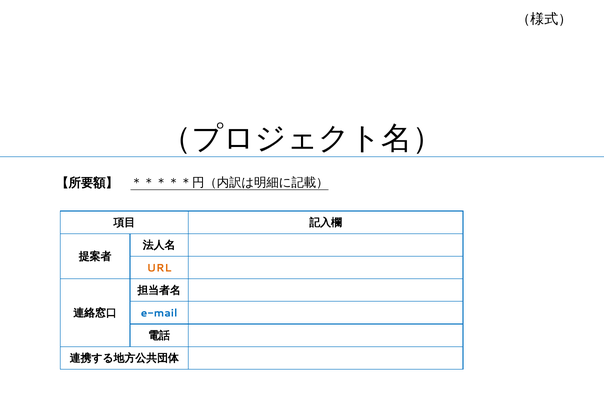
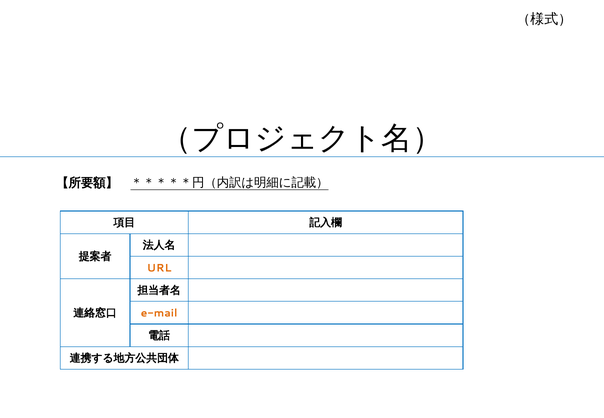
e-mail colour: blue -> orange
